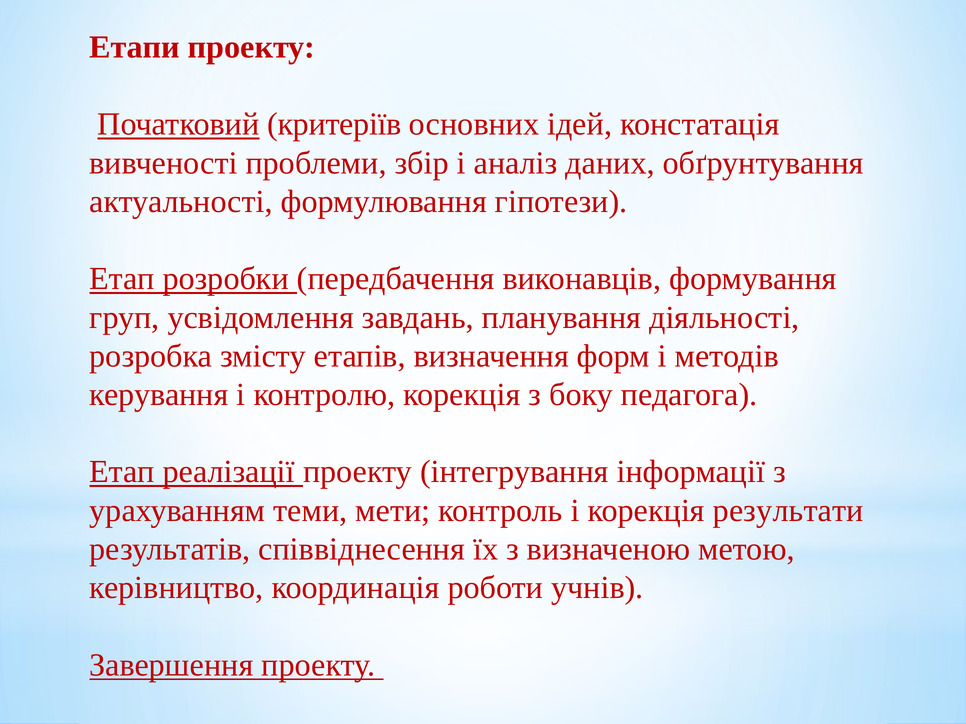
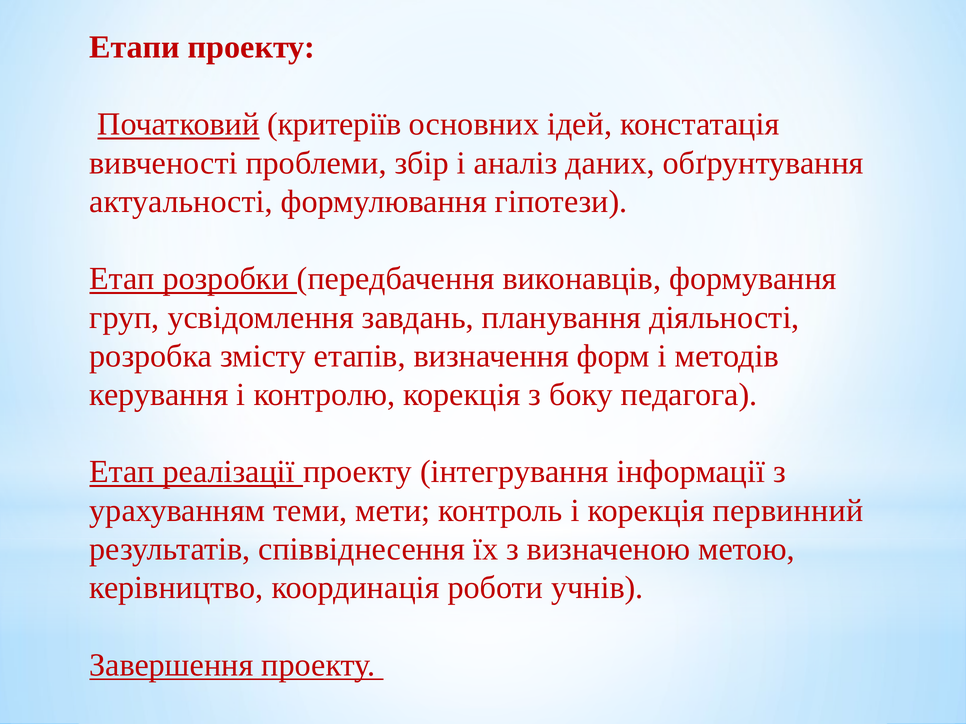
результати: результати -> первинний
